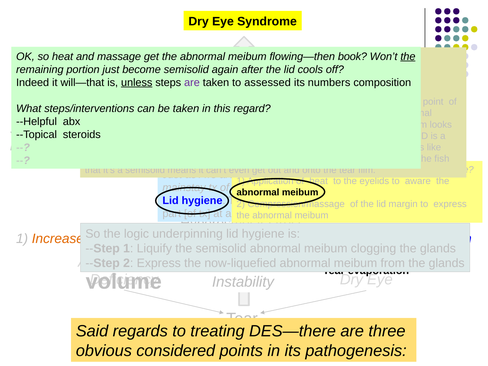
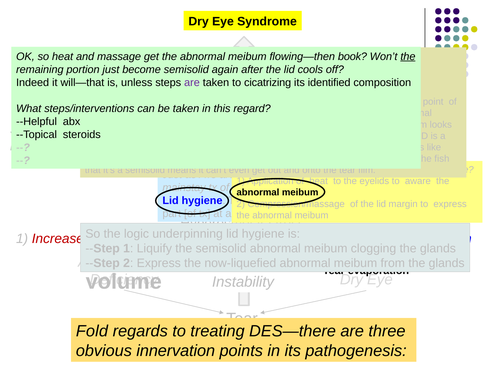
unless underline: present -> none
assessed: assessed -> cicatrizing
numbers: numbers -> identified
Increase colour: orange -> red
Said: Said -> Fold
considered: considered -> innervation
